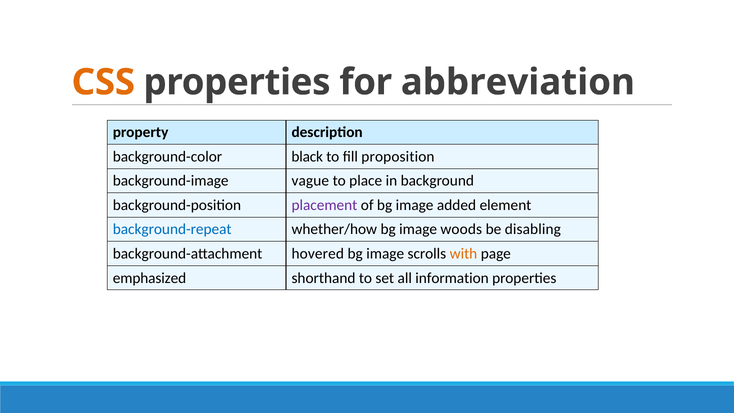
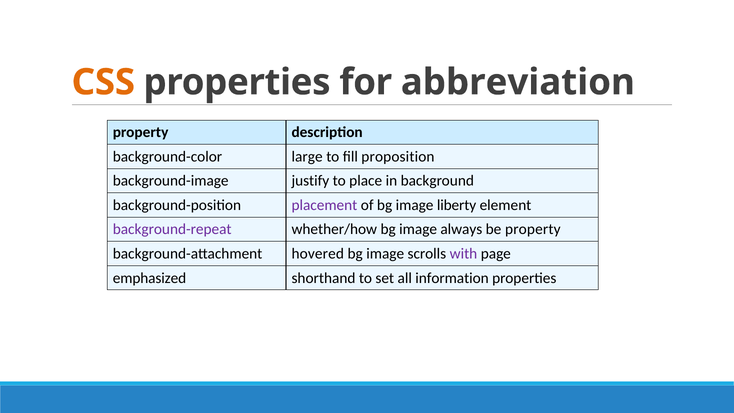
black: black -> large
vague: vague -> justify
added: added -> liberty
background-repeat colour: blue -> purple
woods: woods -> always
be disabling: disabling -> property
with colour: orange -> purple
